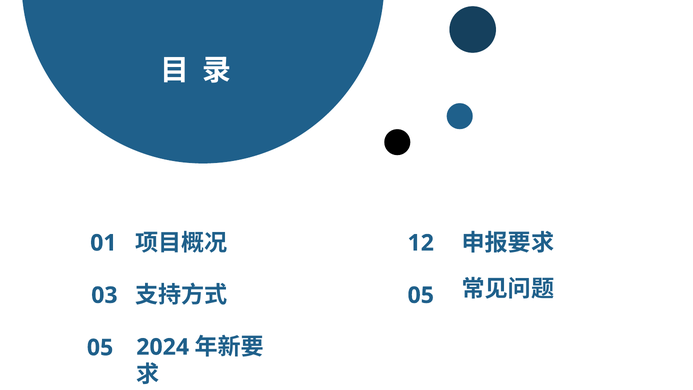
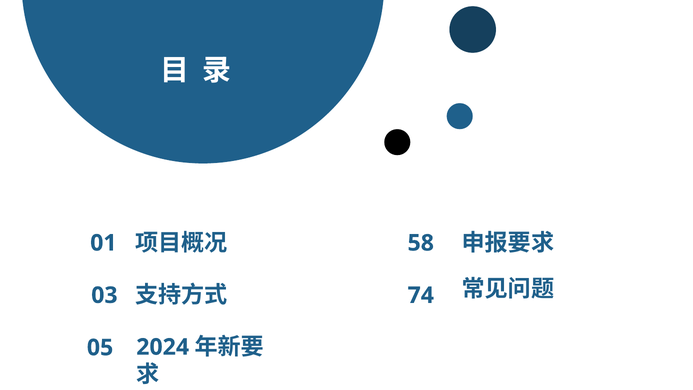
12: 12 -> 58
03 05: 05 -> 74
